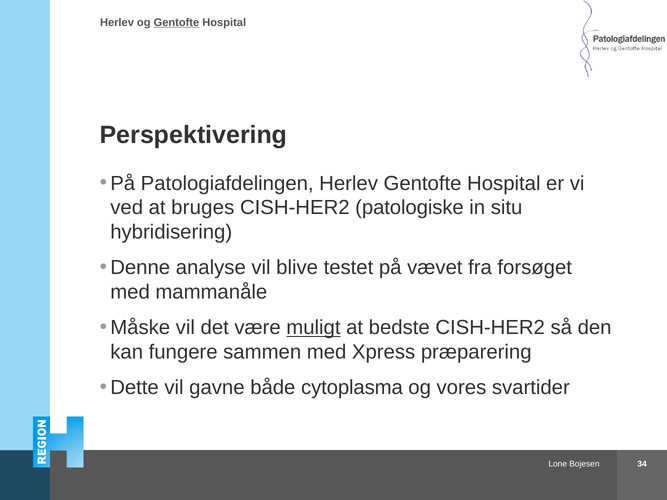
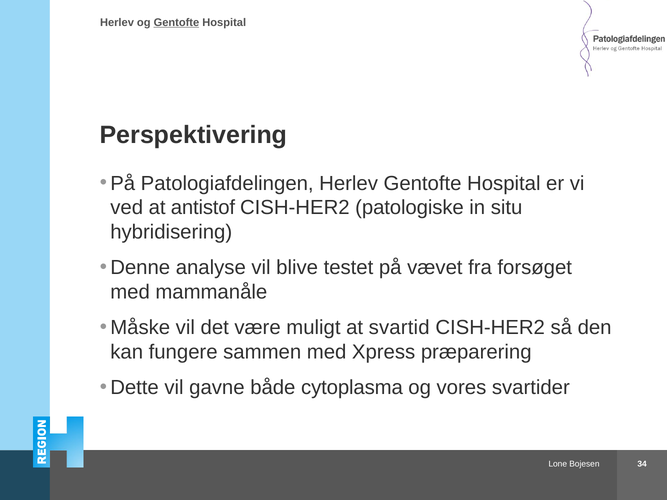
bruges: bruges -> antistof
muligt underline: present -> none
bedste: bedste -> svartid
